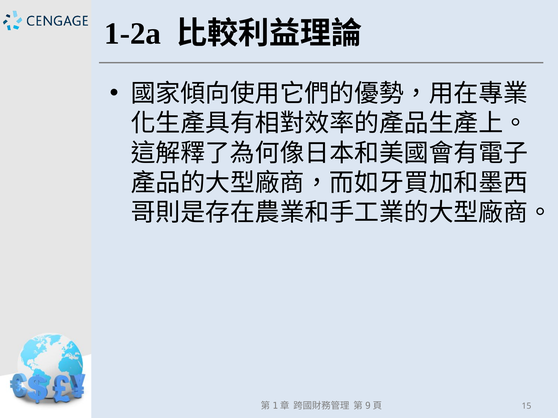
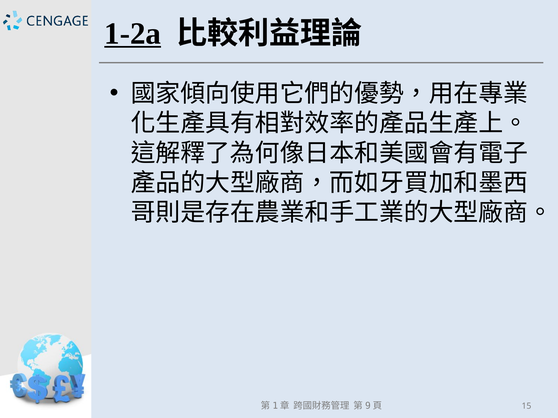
1-2a underline: none -> present
